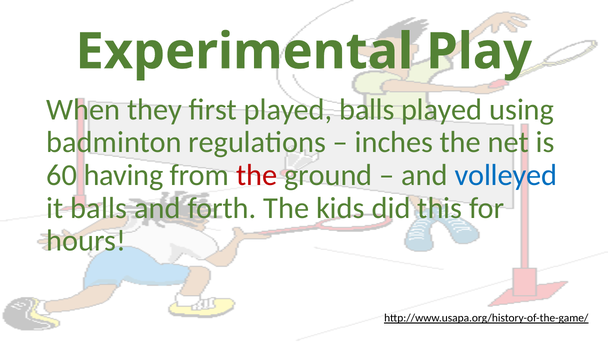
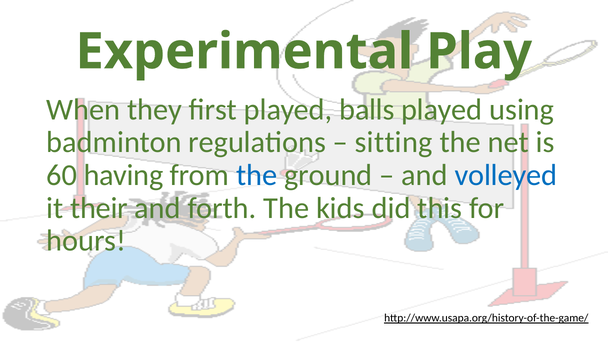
inches: inches -> sitting
the at (257, 175) colour: red -> blue
it balls: balls -> their
